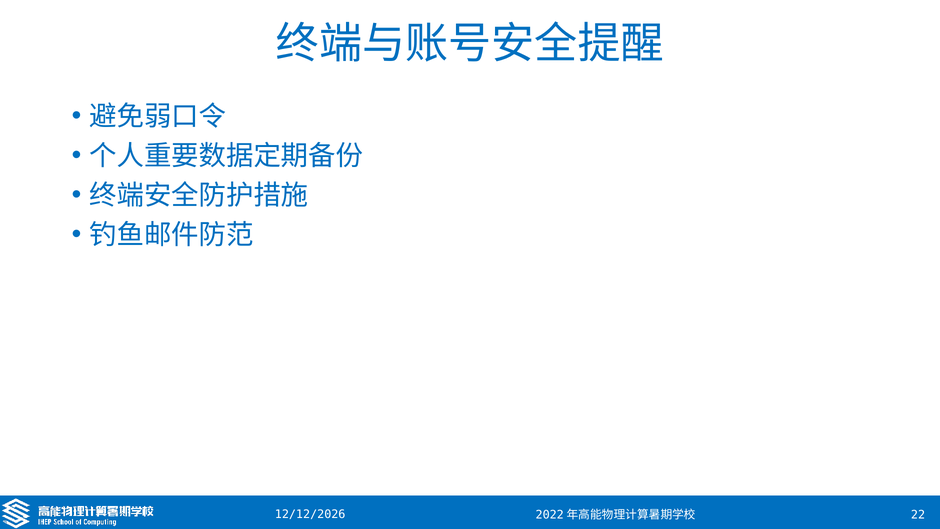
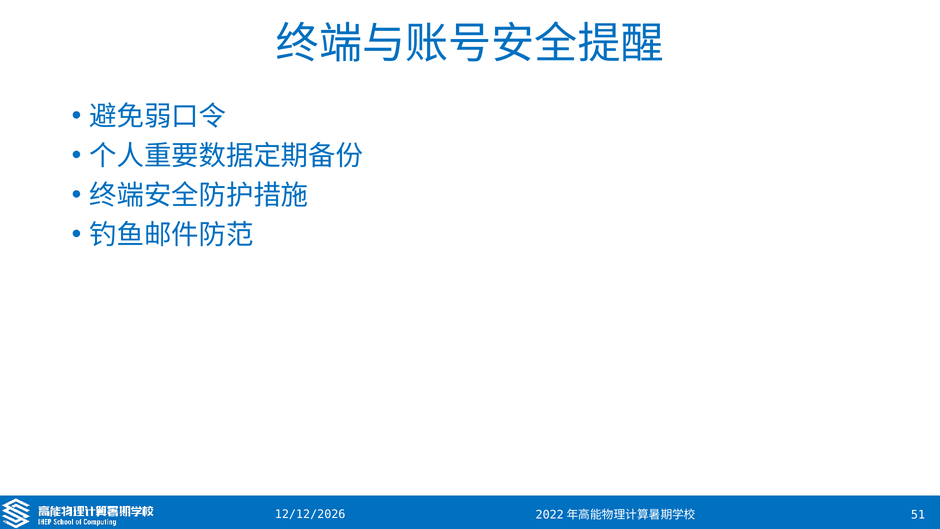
22: 22 -> 51
